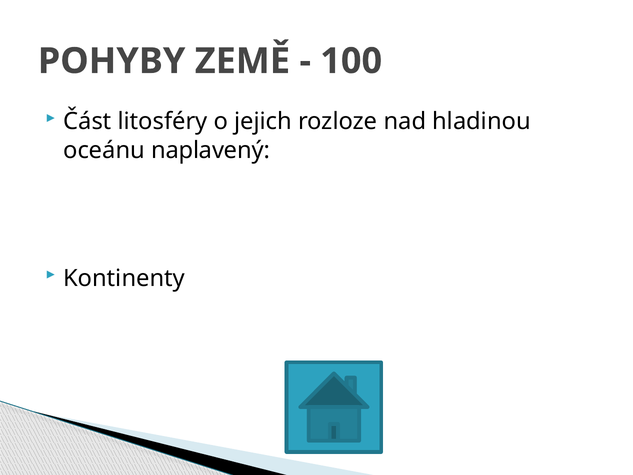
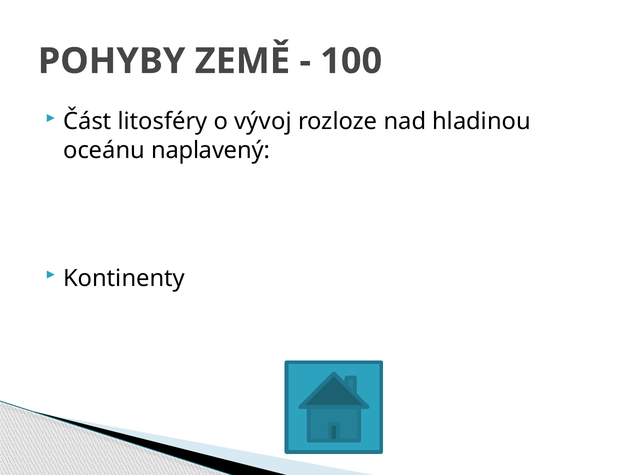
jejich: jejich -> vývoj
